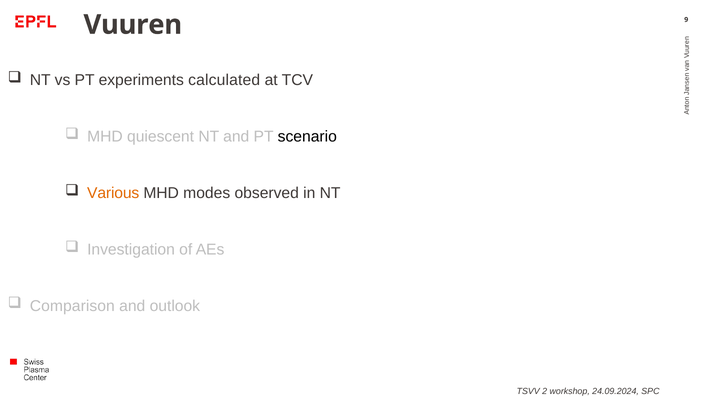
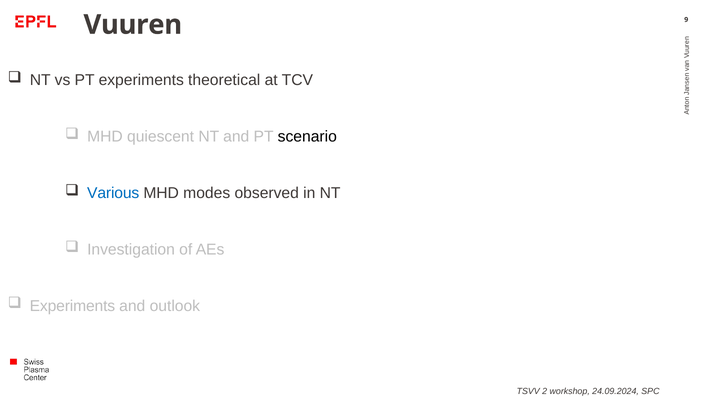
calculated: calculated -> theoretical
Various colour: orange -> blue
Comparison at (72, 306): Comparison -> Experiments
